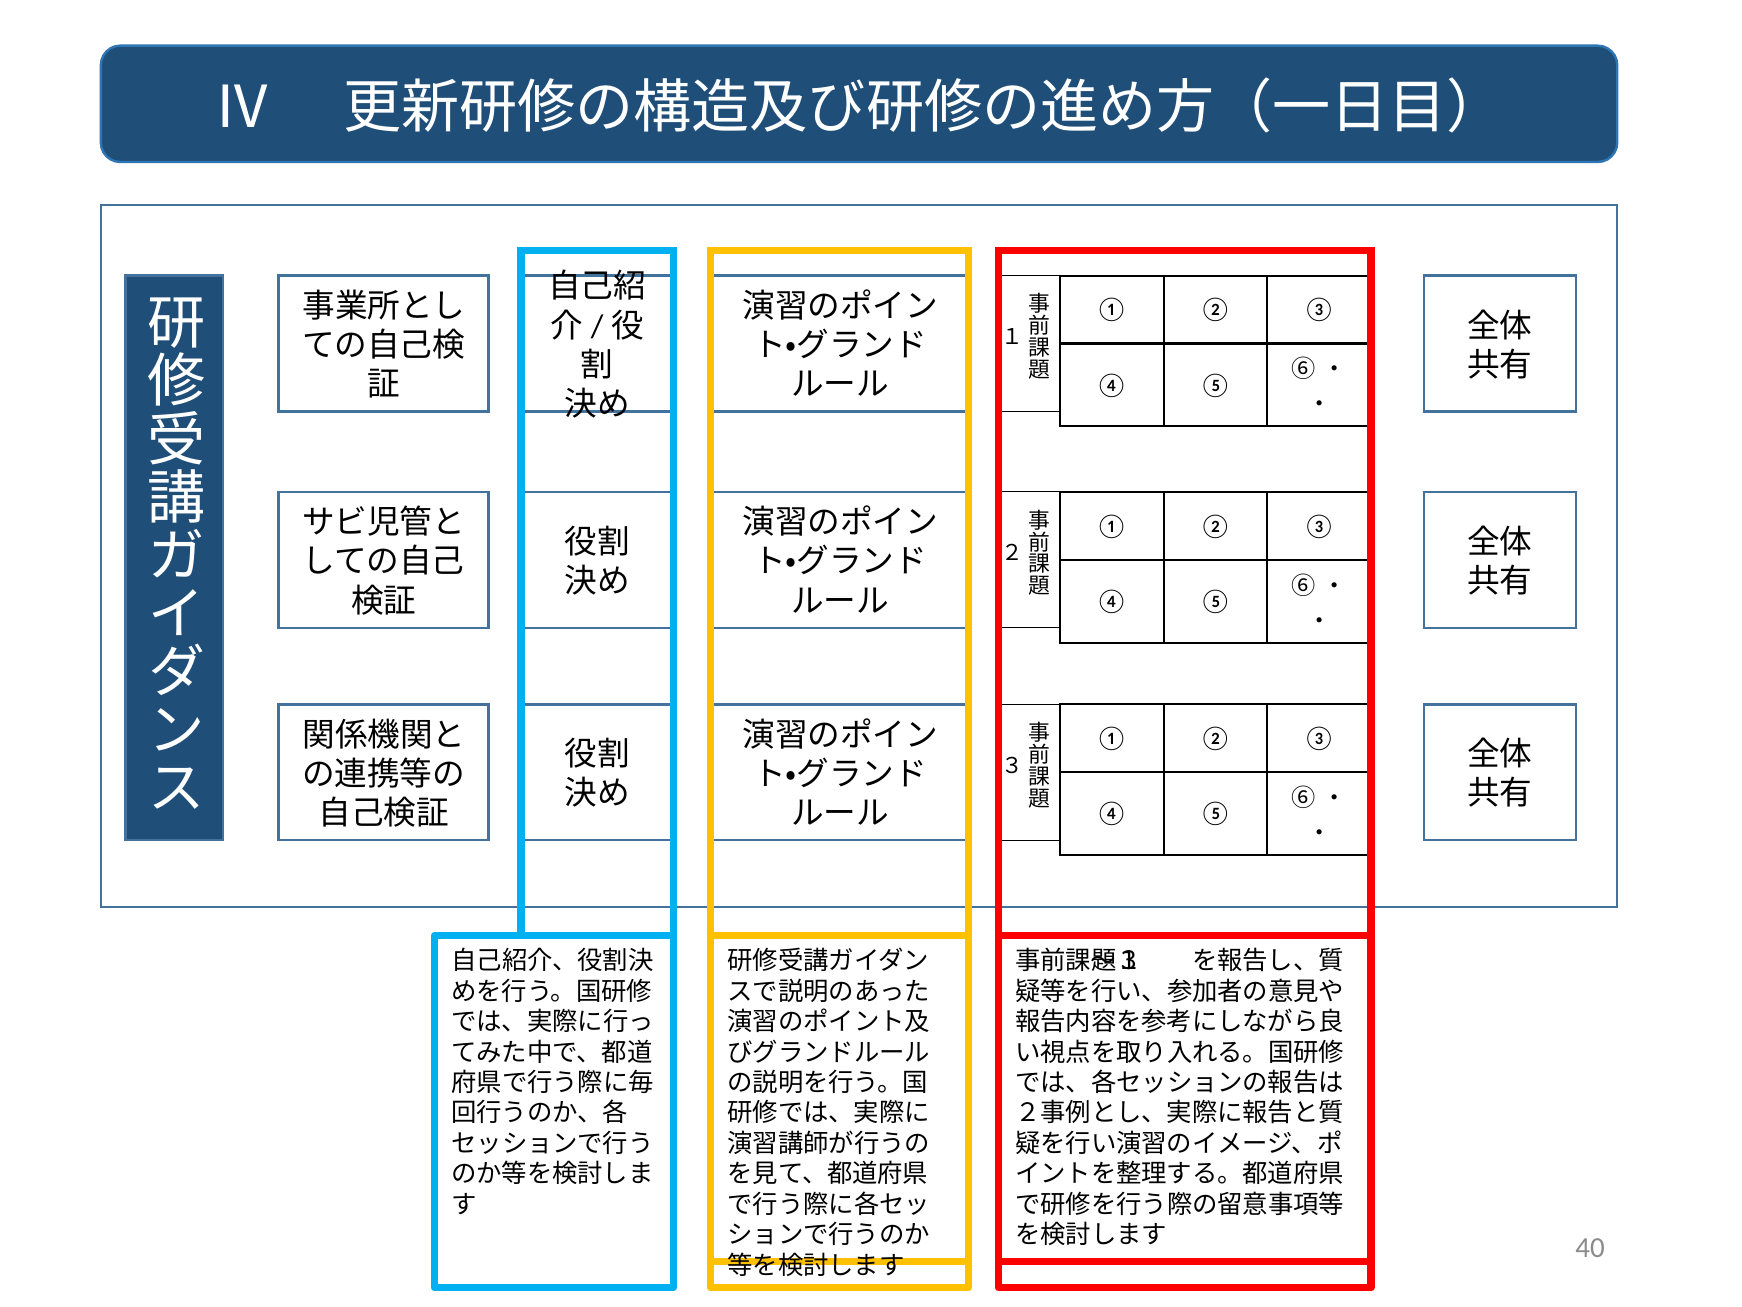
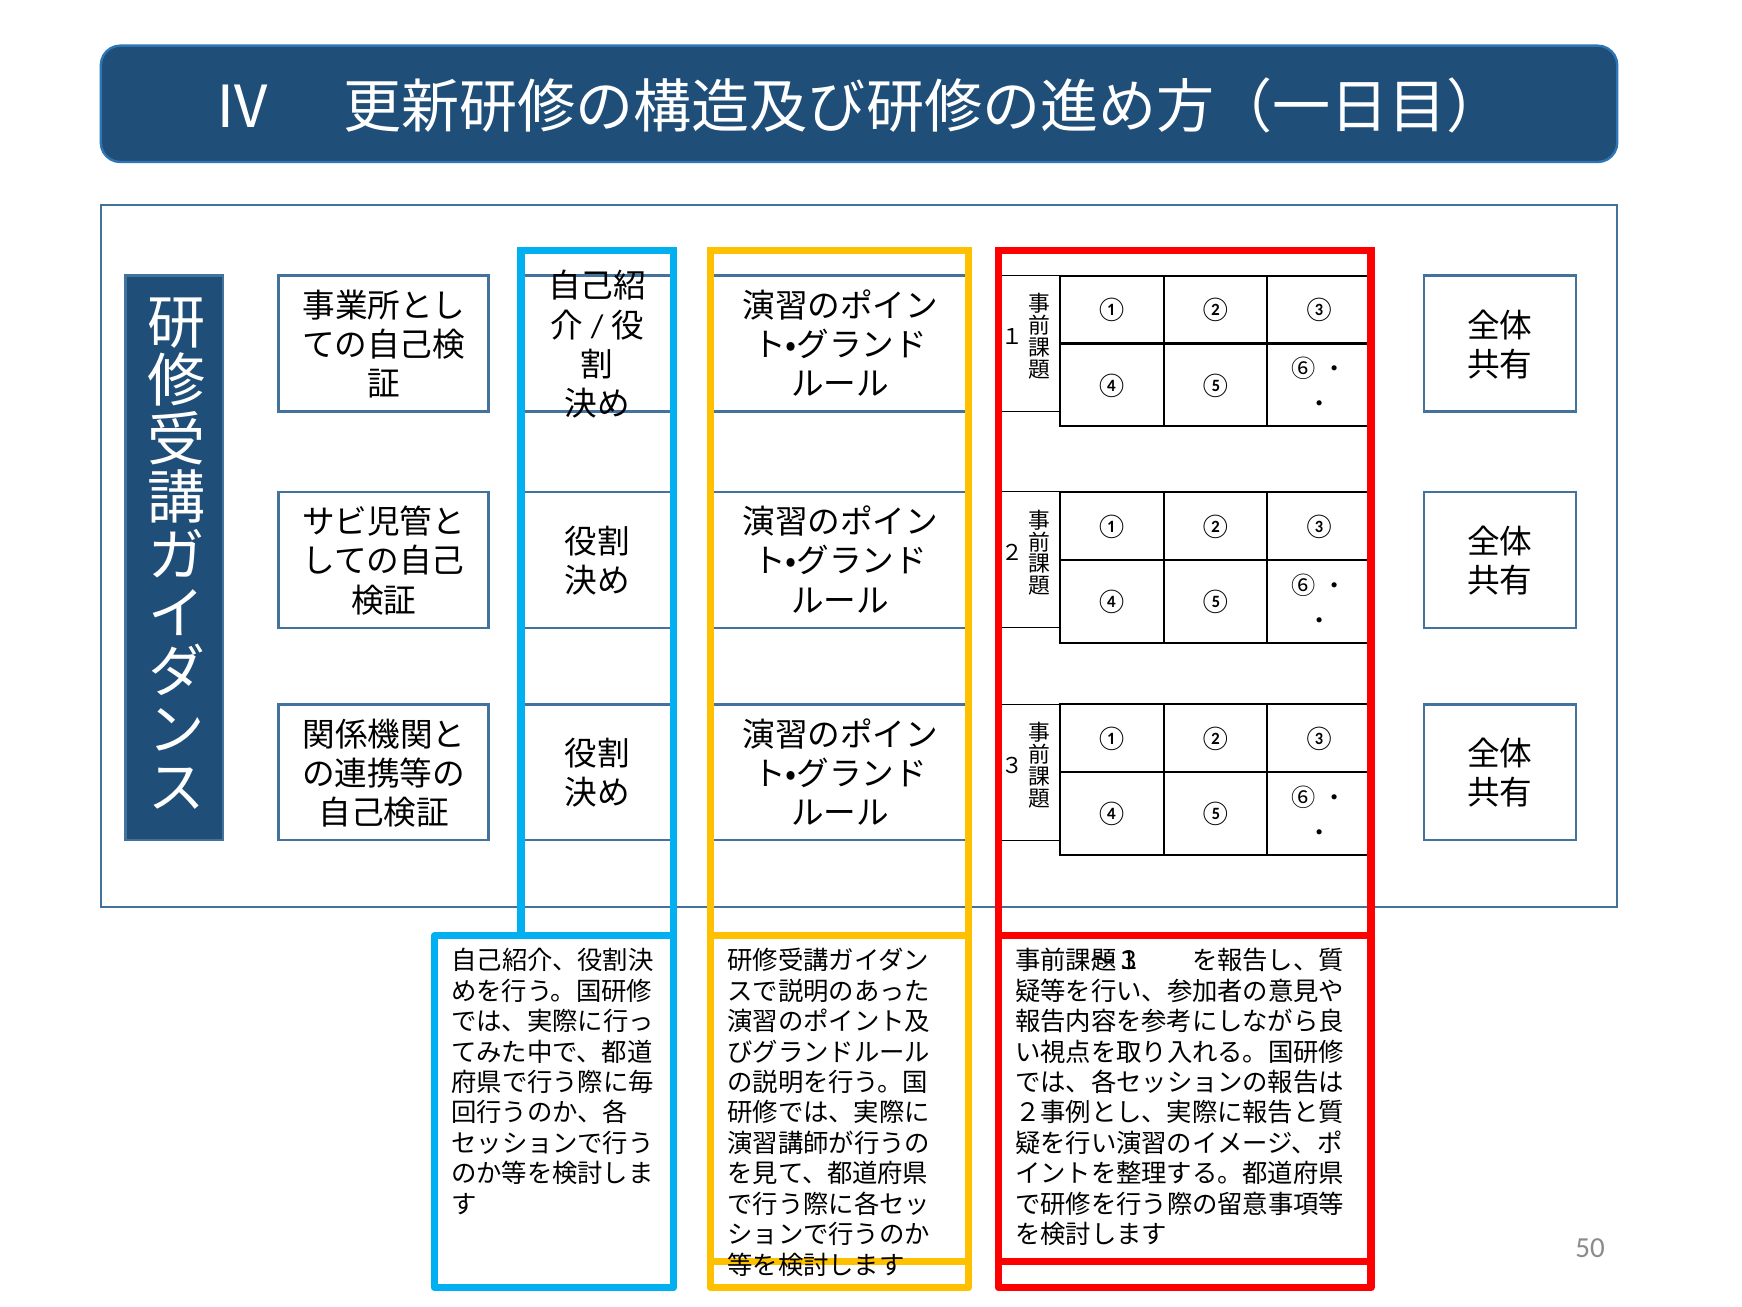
40: 40 -> 50
